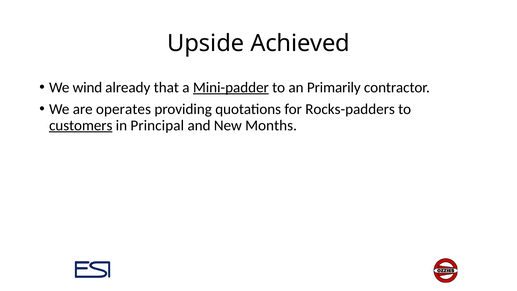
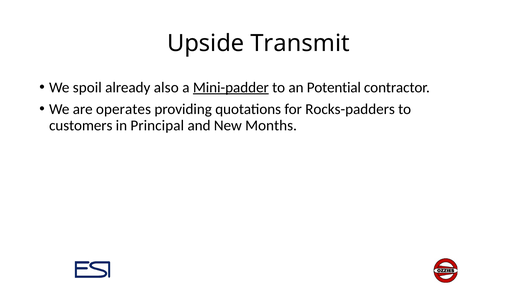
Achieved: Achieved -> Transmit
wind: wind -> spoil
that: that -> also
Primarily: Primarily -> Potential
customers underline: present -> none
